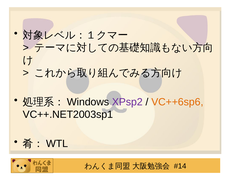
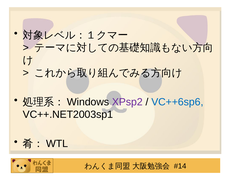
VC++6sp6 colour: orange -> blue
